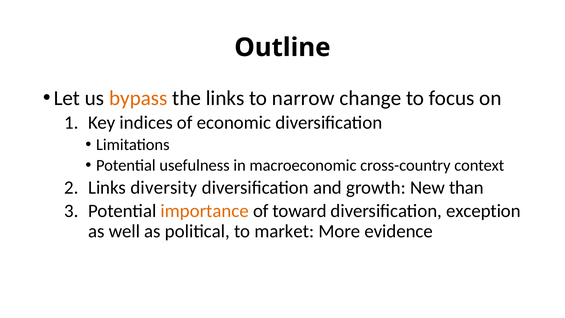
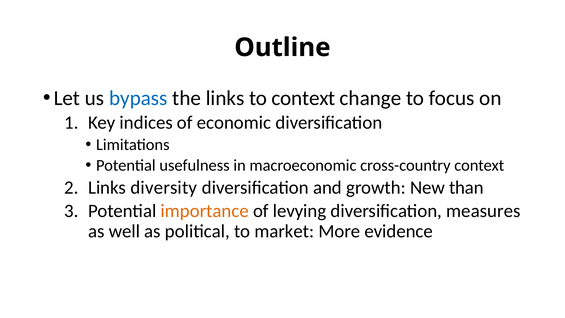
bypass colour: orange -> blue
to narrow: narrow -> context
toward: toward -> levying
exception: exception -> measures
